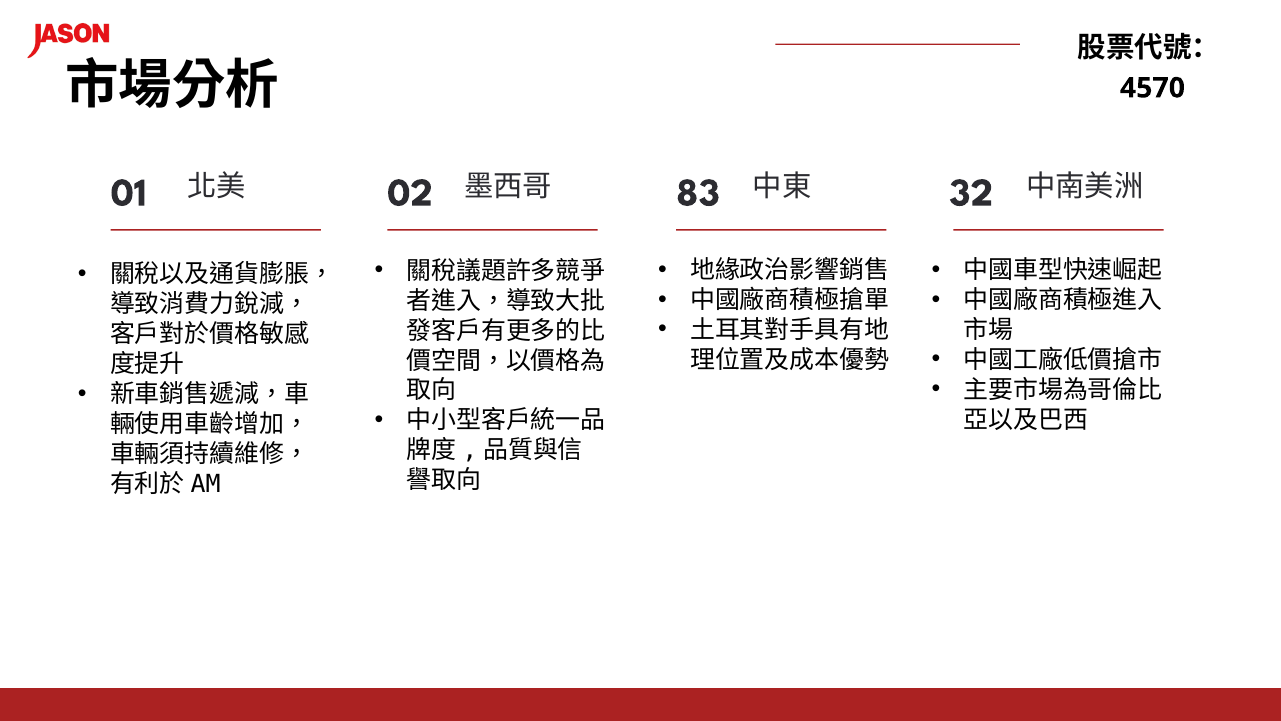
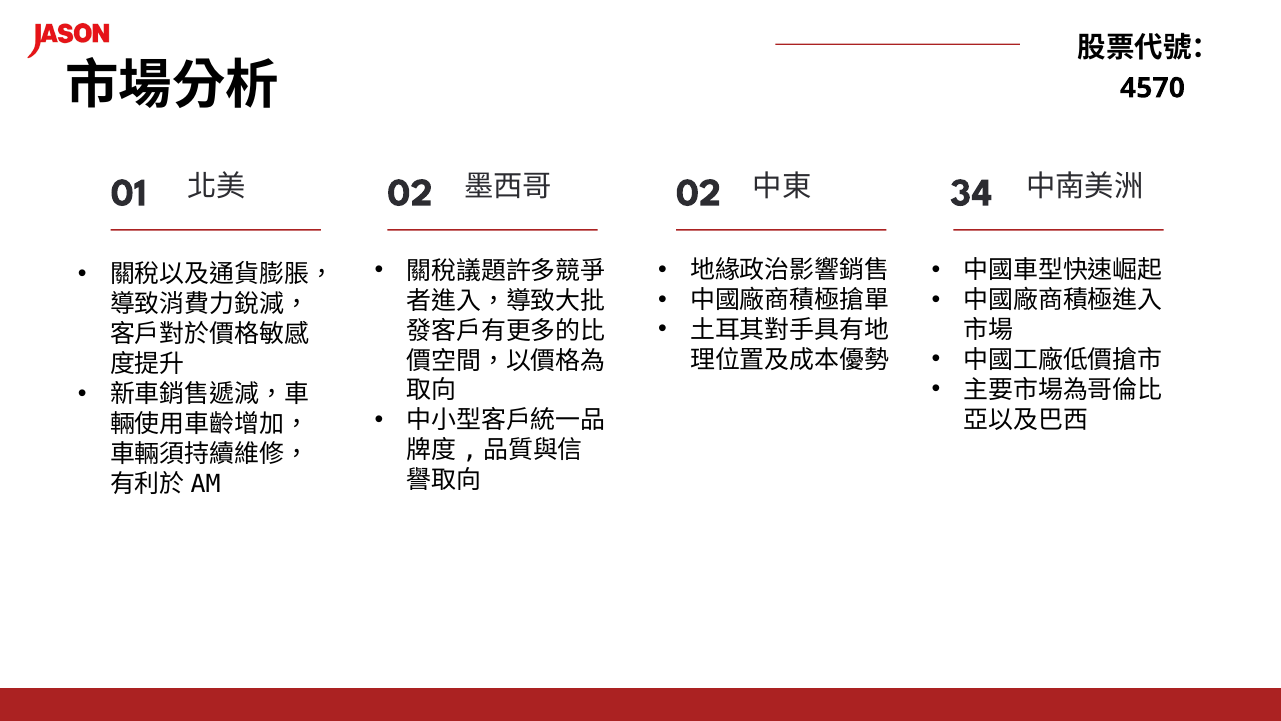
83 at (698, 192): 83 -> 02
32: 32 -> 34
